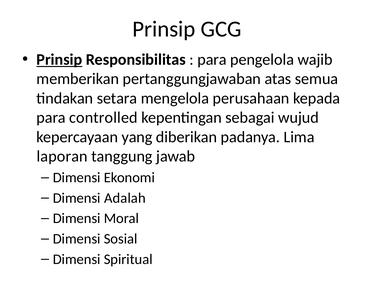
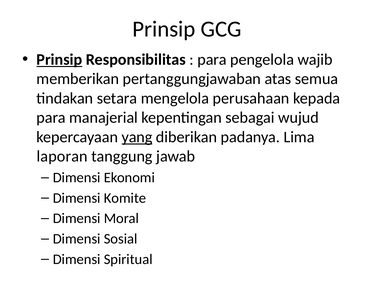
controlled: controlled -> manajerial
yang underline: none -> present
Adalah: Adalah -> Komite
